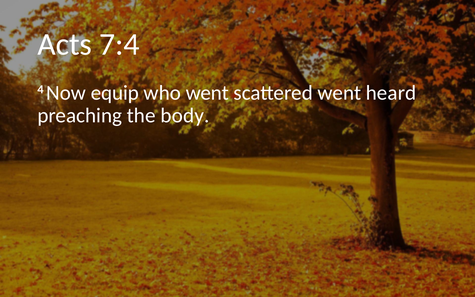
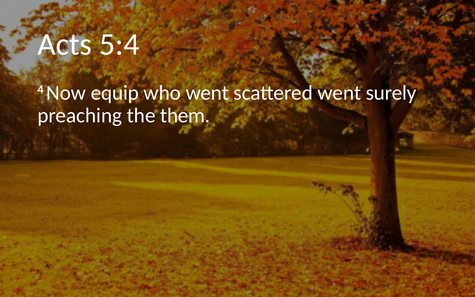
7:4: 7:4 -> 5:4
heard: heard -> surely
body: body -> them
